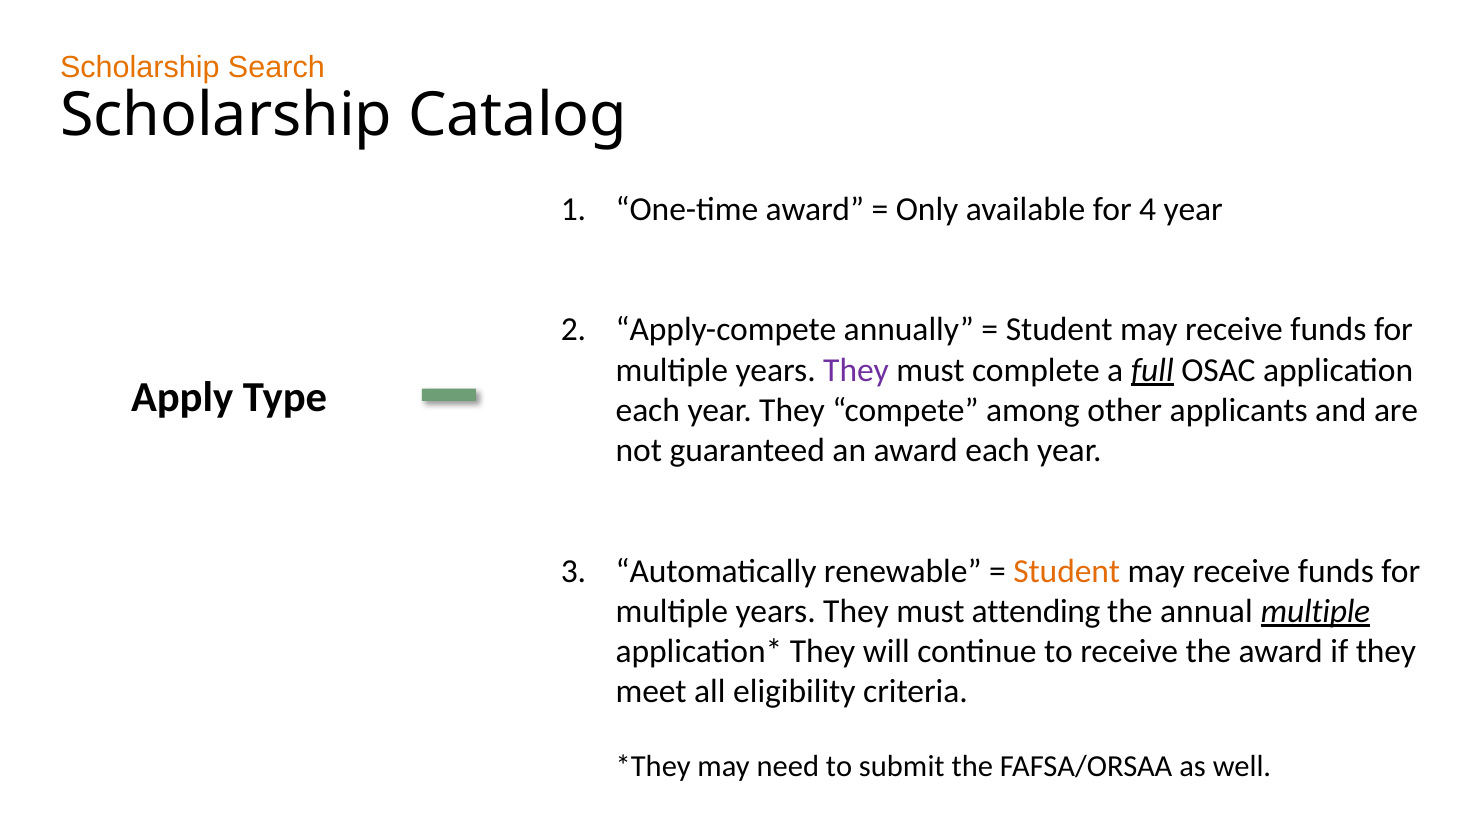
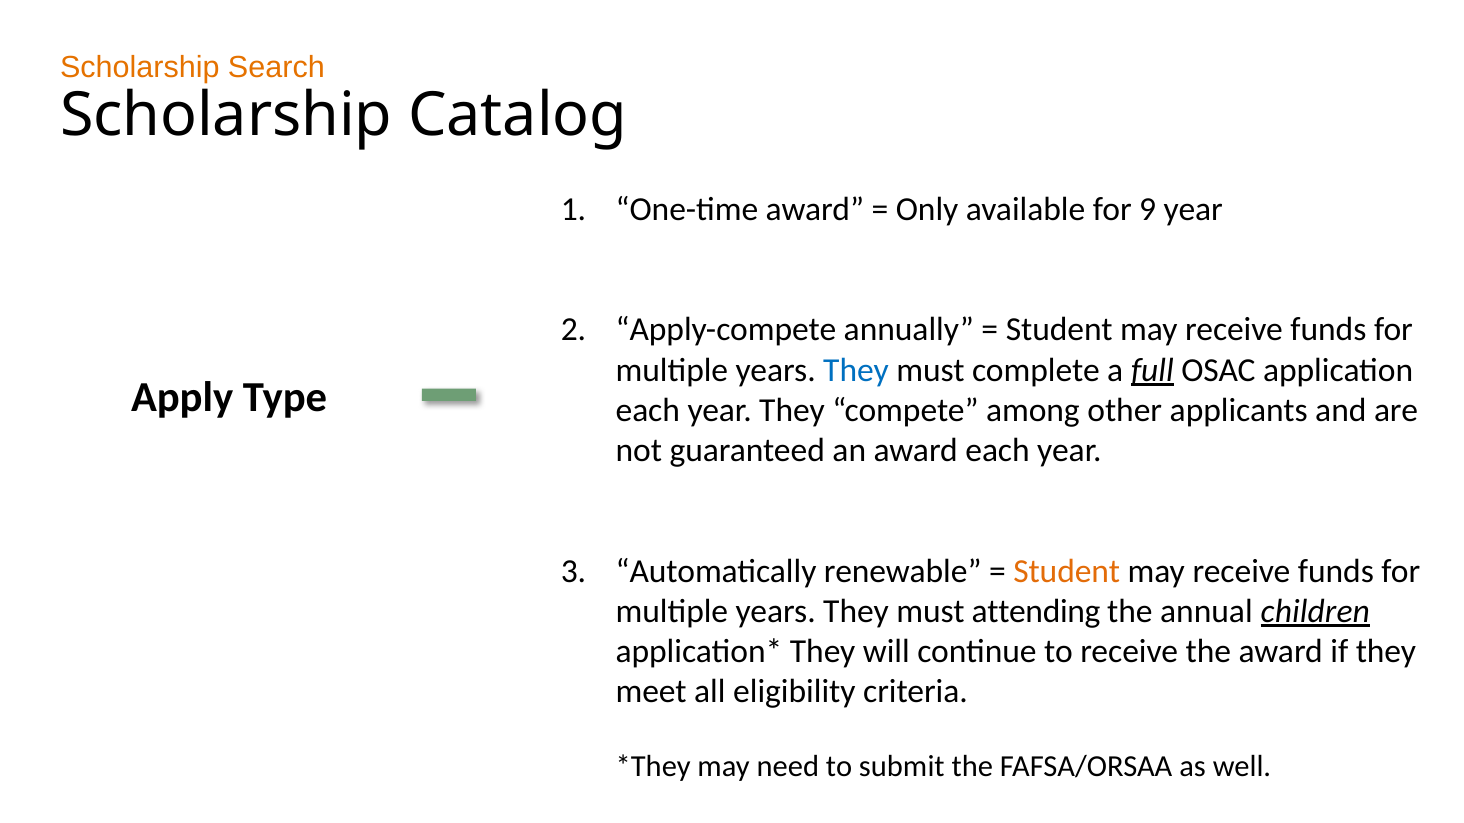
4: 4 -> 9
They at (856, 370) colour: purple -> blue
annual multiple: multiple -> children
